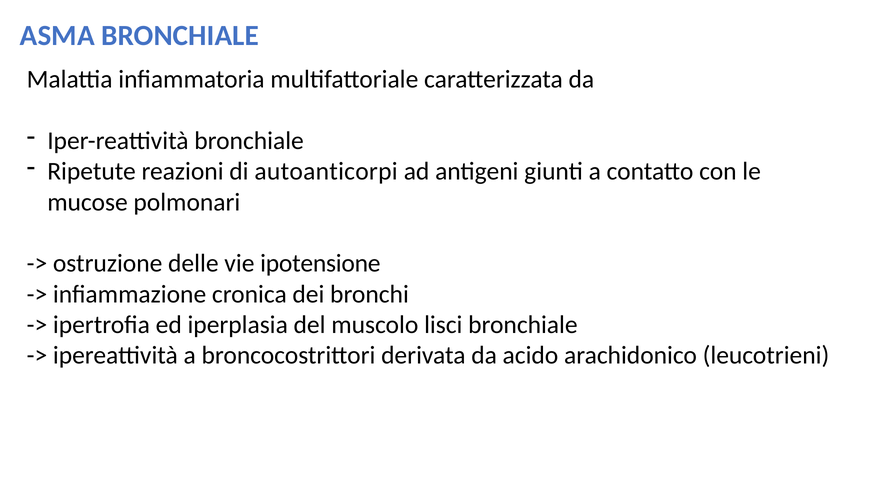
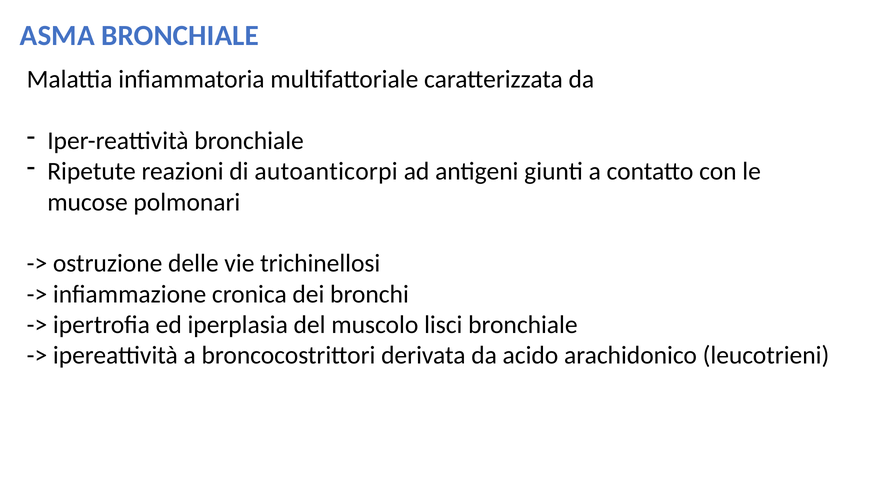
ipotensione: ipotensione -> trichinellosi
